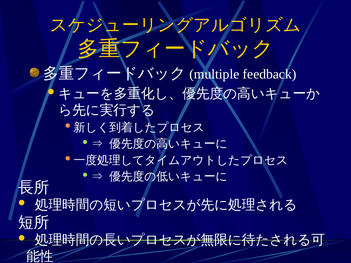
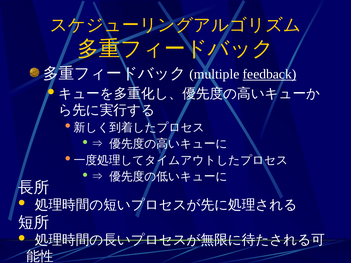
feedback underline: none -> present
